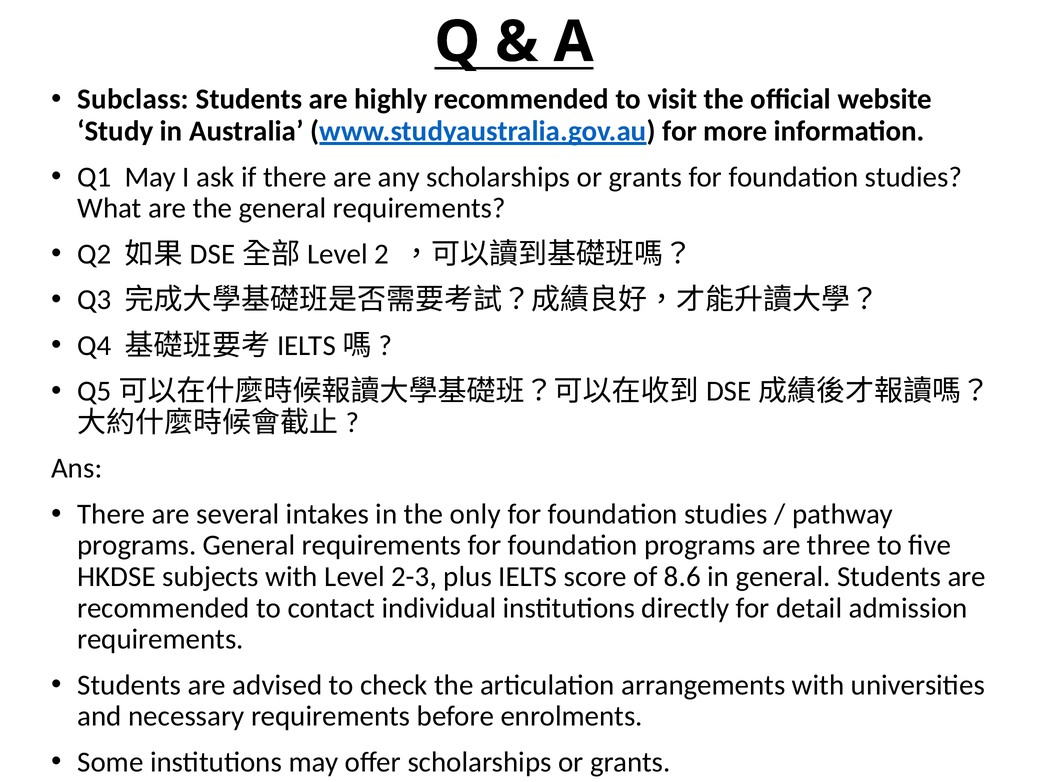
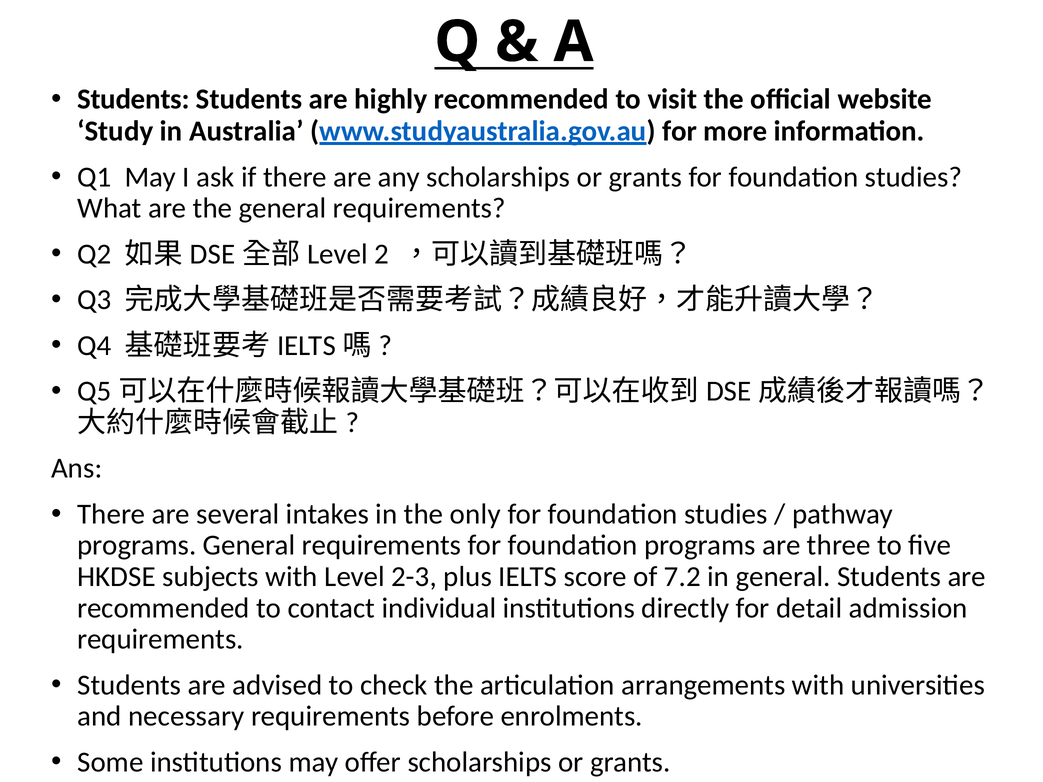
Subclass at (133, 99): Subclass -> Students
8.6: 8.6 -> 7.2
